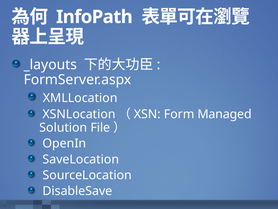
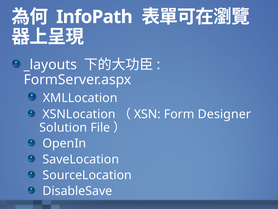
Managed: Managed -> Designer
